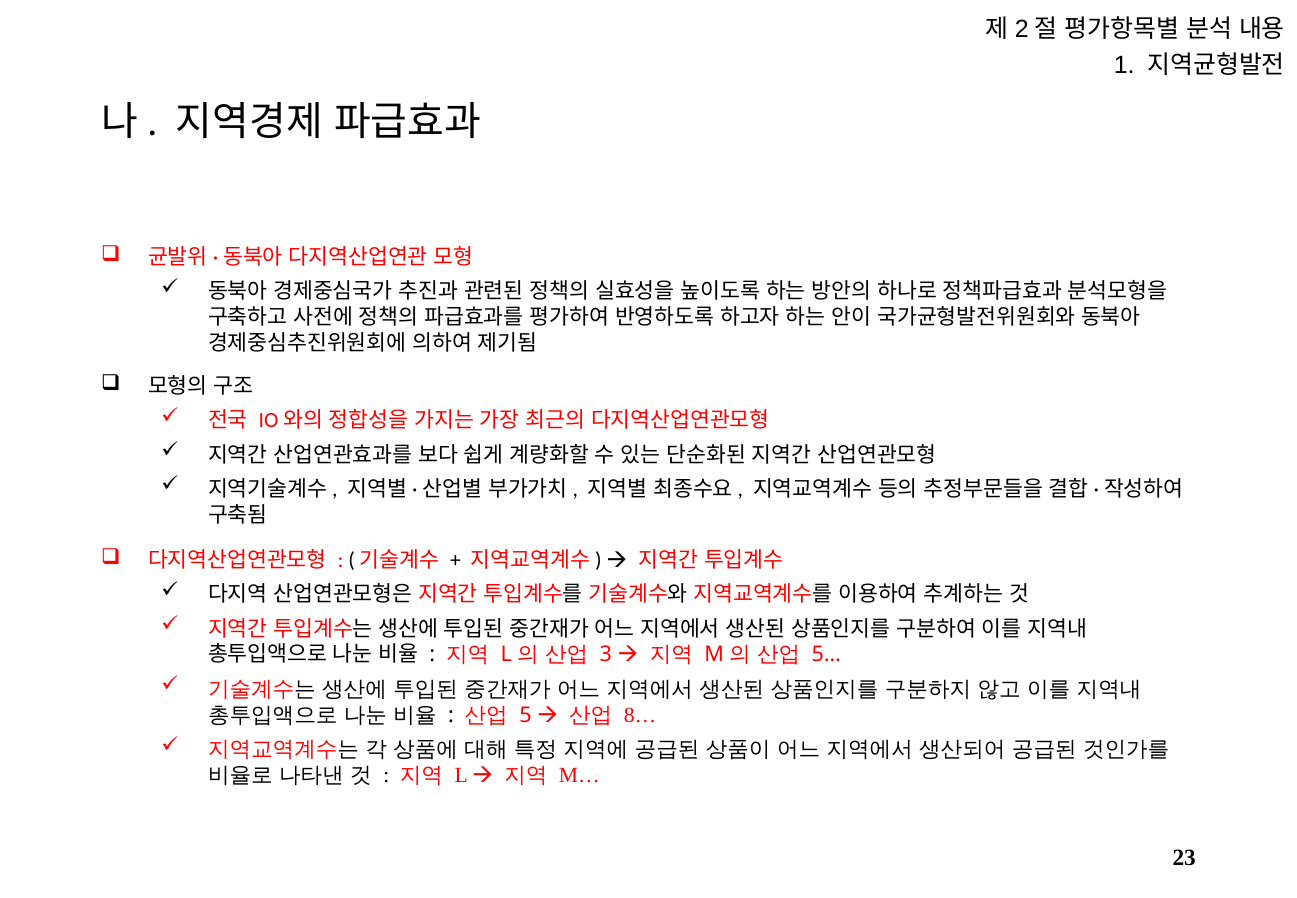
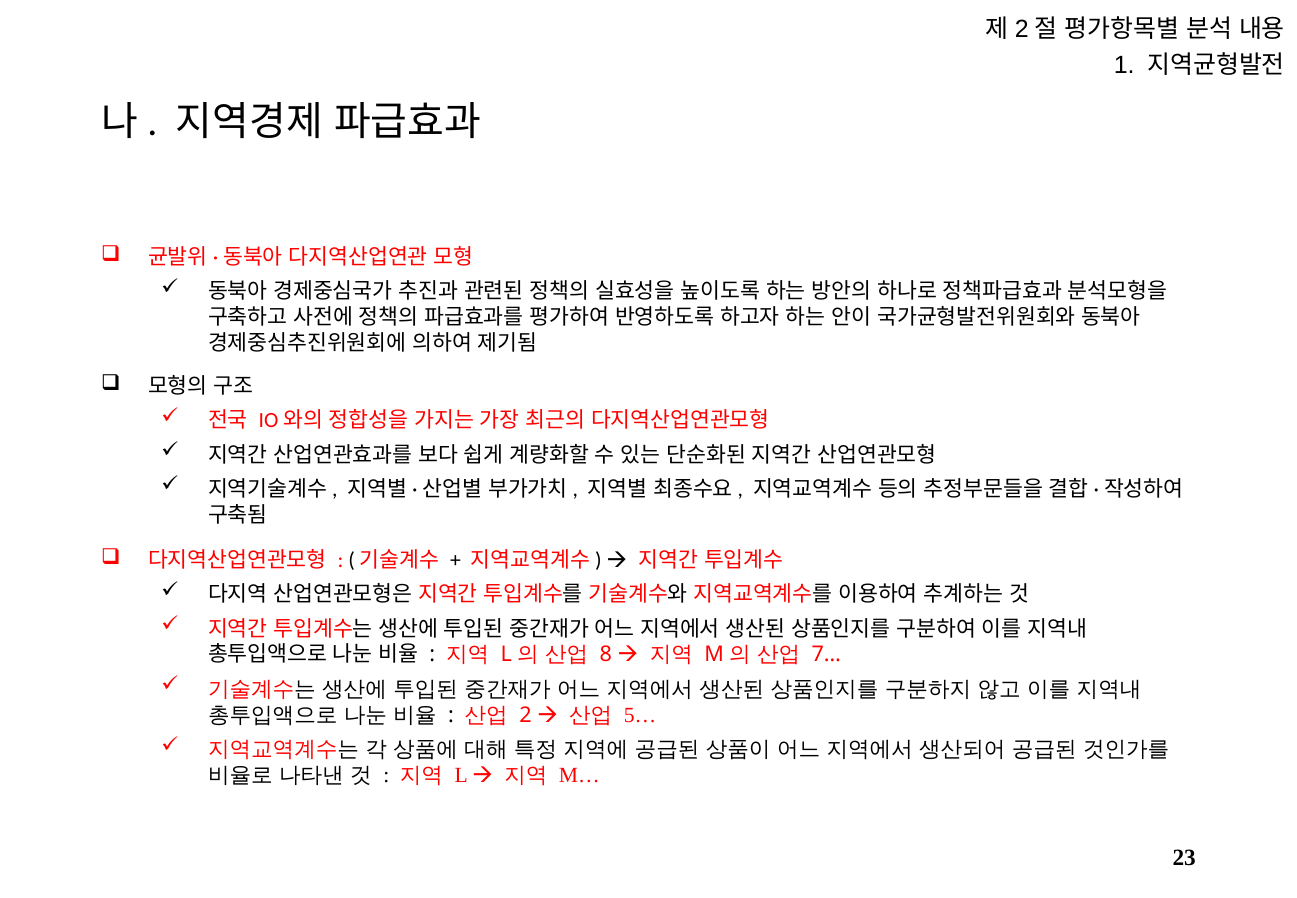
3: 3 -> 8
5…: 5… -> 7…
5: 5 -> 2
8…: 8… -> 5…
